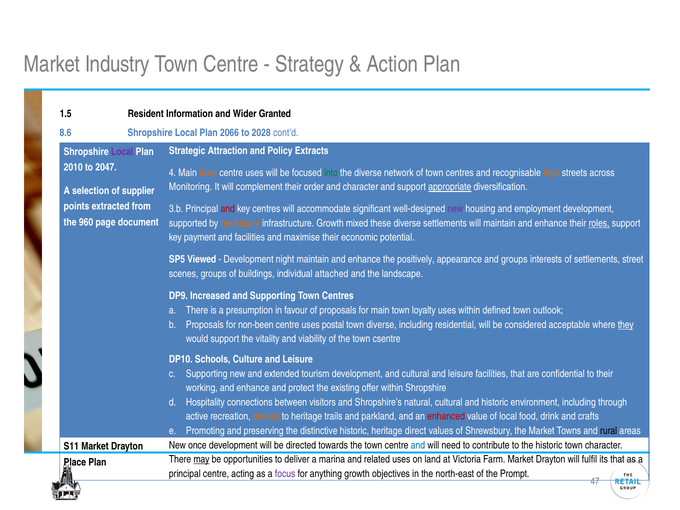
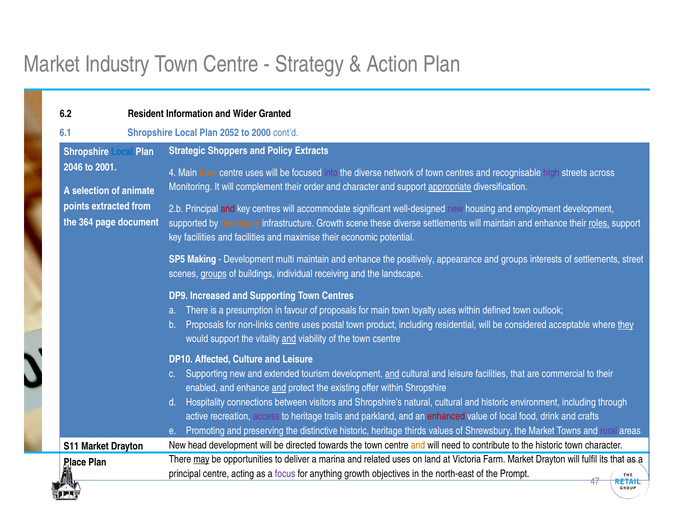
1.5: 1.5 -> 6.2
8.6: 8.6 -> 6.1
2066: 2066 -> 2052
2028: 2028 -> 2000
Attraction: Attraction -> Shoppers
Local at (122, 152) colour: purple -> blue
2010: 2010 -> 2046
2047: 2047 -> 2001
into colour: green -> purple
high colour: orange -> purple
supplier: supplier -> animate
3.b: 3.b -> 2.b
960: 960 -> 364
mixed: mixed -> scene
key payment: payment -> facilities
Viewed: Viewed -> Making
night: night -> multi
groups at (214, 274) underline: none -> present
attached: attached -> receiving
non-been: non-been -> non-links
town diverse: diverse -> product
and at (289, 339) underline: none -> present
Schools: Schools -> Affected
and at (392, 374) underline: none -> present
confidential: confidential -> commercial
working: working -> enabled
and at (279, 388) underline: none -> present
access colour: orange -> purple
direct: direct -> thirds
rural colour: black -> purple
once: once -> head
and at (418, 445) colour: blue -> orange
